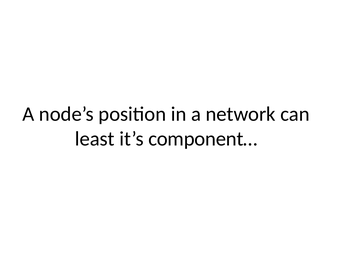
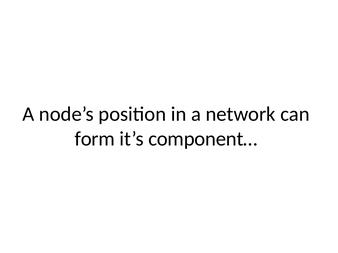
least: least -> form
